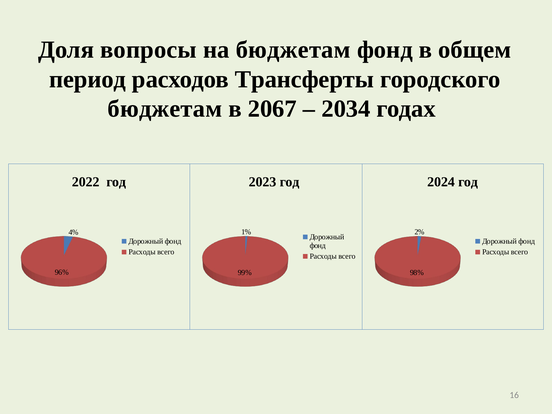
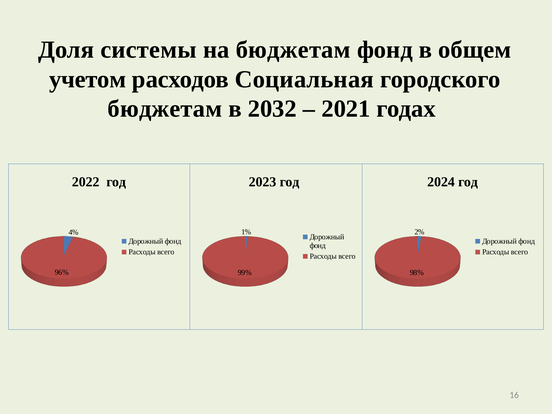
вопросы: вопросы -> системы
период: период -> учетом
Трансферты: Трансферты -> Социальная
2067: 2067 -> 2032
2034: 2034 -> 2021
